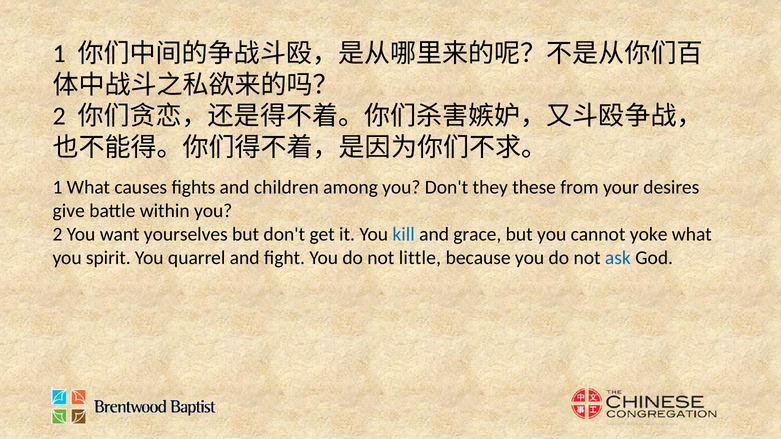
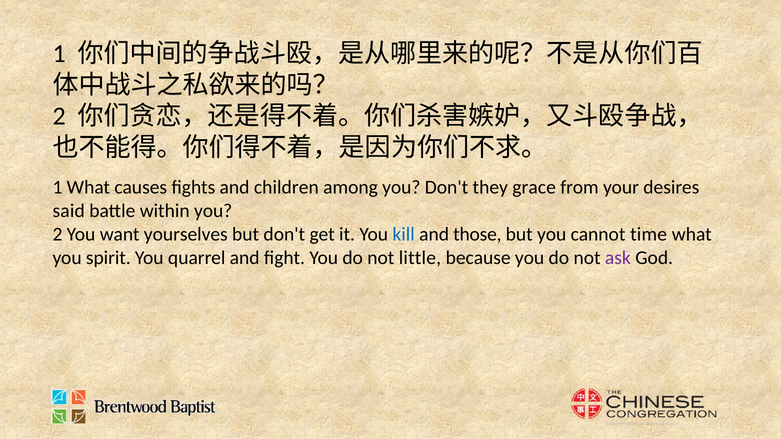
these: these -> grace
give: give -> said
grace: grace -> those
yoke: yoke -> time
ask colour: blue -> purple
